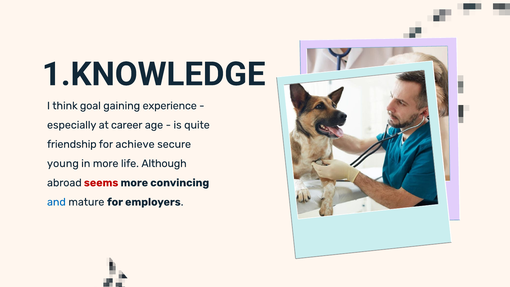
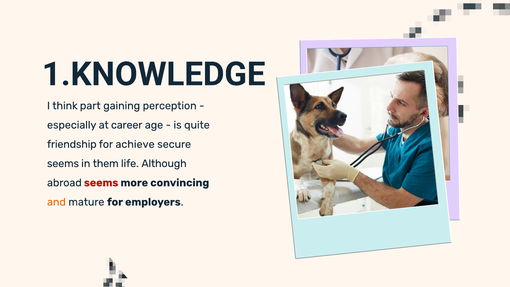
goal: goal -> part
experience: experience -> perception
young at (63, 163): young -> seems
in more: more -> them
and colour: blue -> orange
